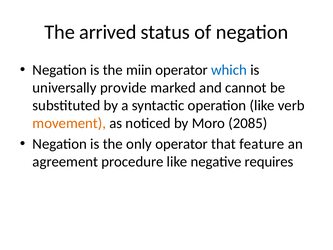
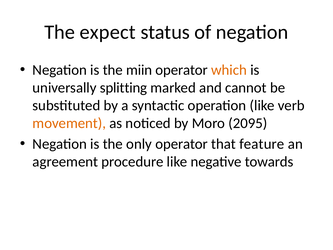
arrived: arrived -> expect
which colour: blue -> orange
provide: provide -> splitting
2085: 2085 -> 2095
requires: requires -> towards
